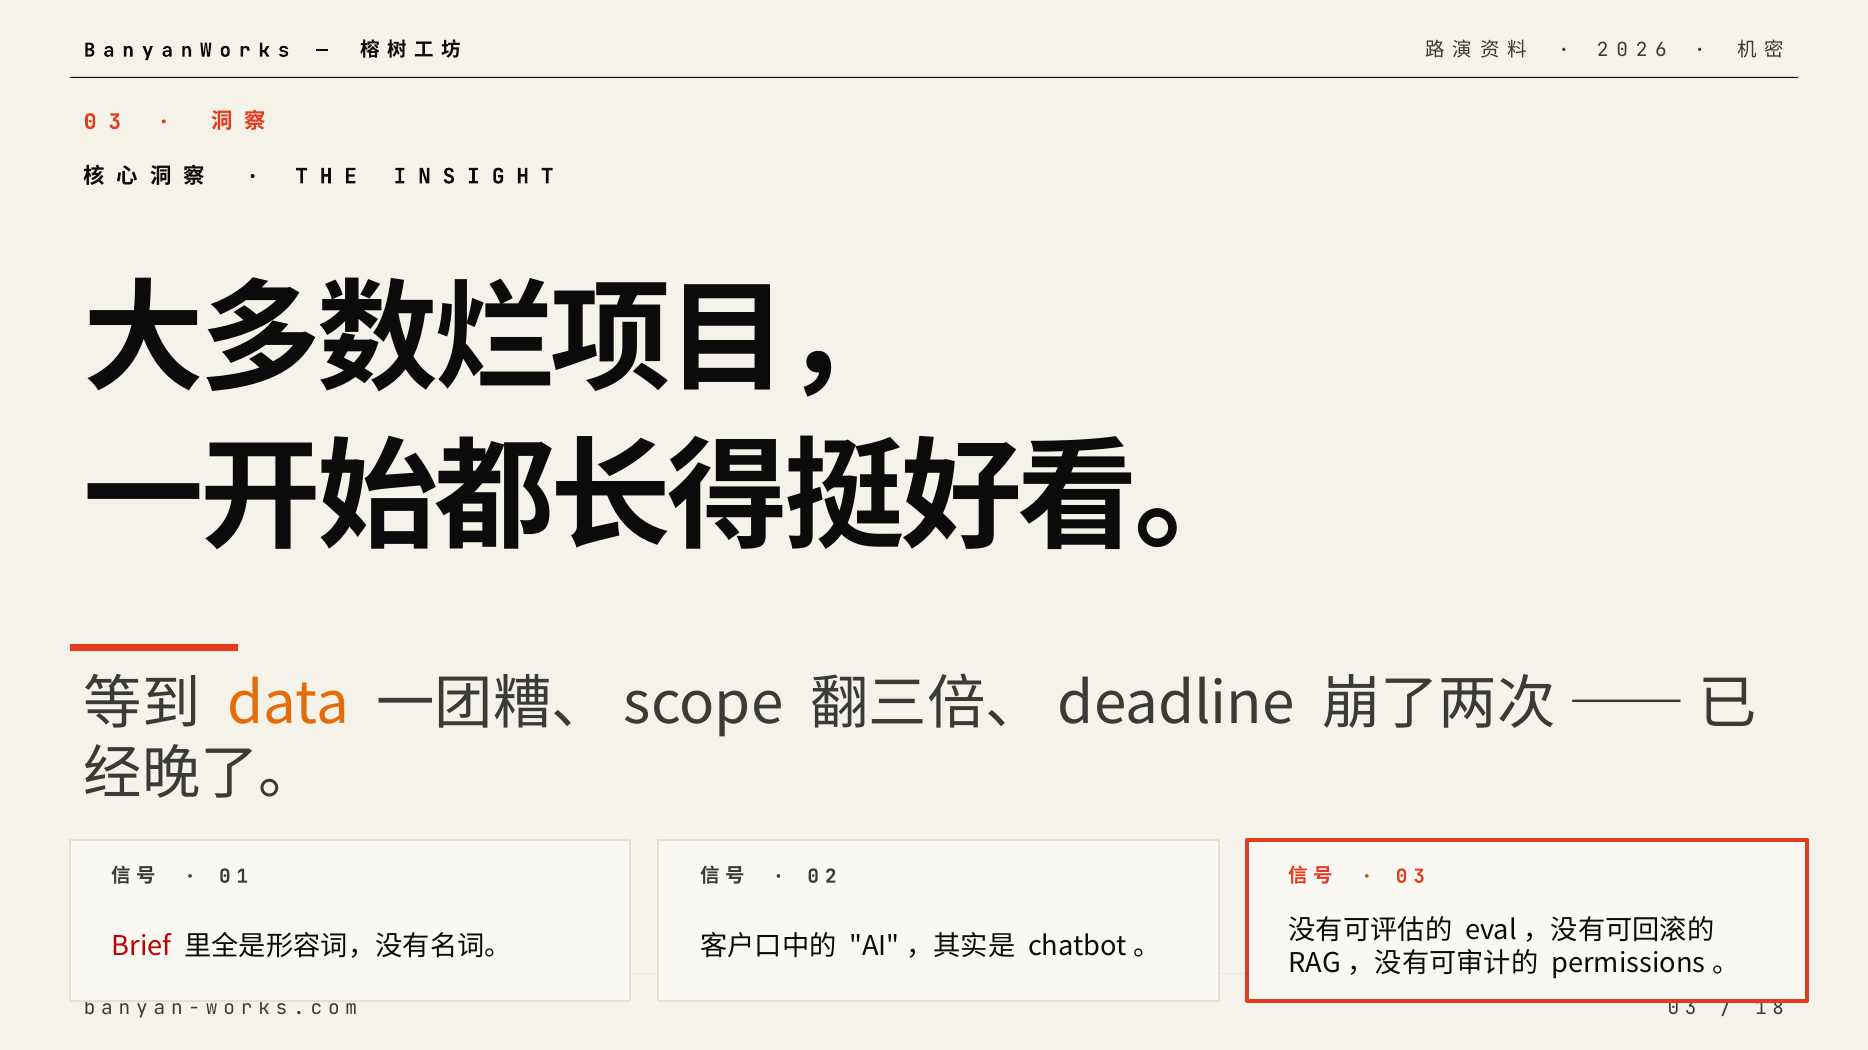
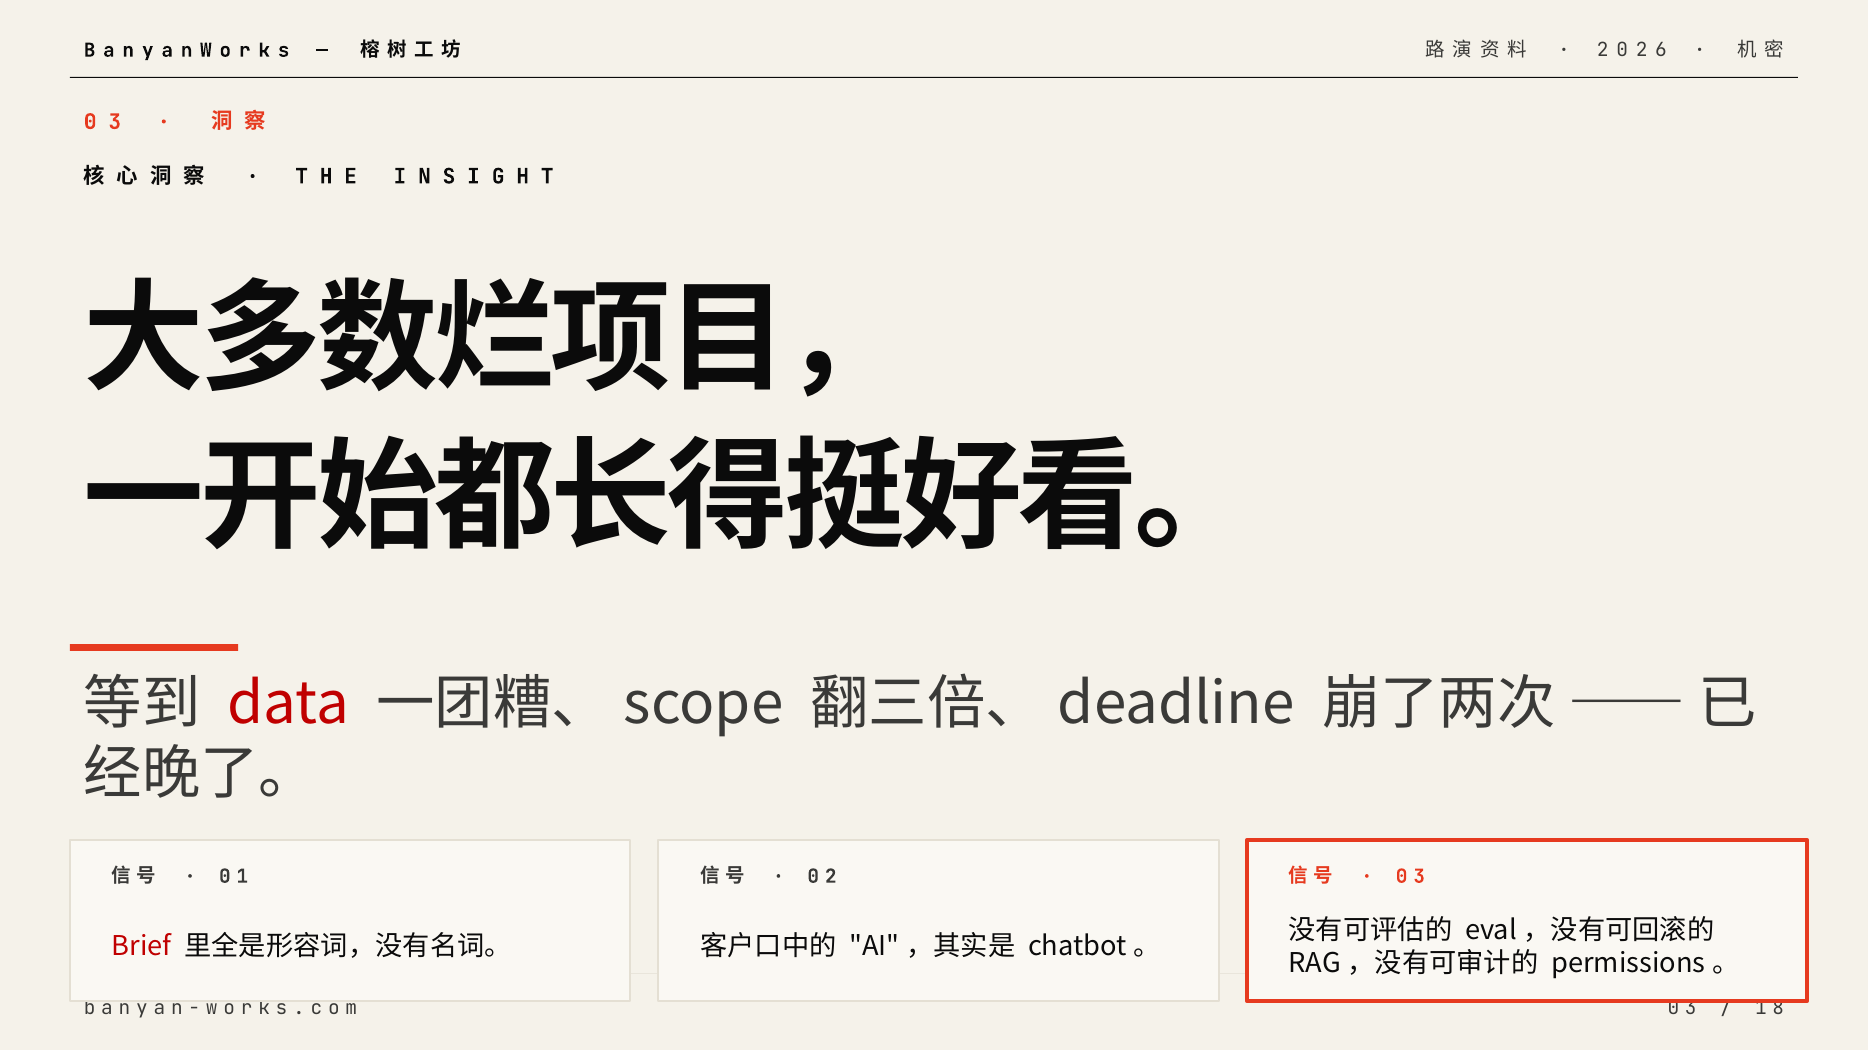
data colour: orange -> red
